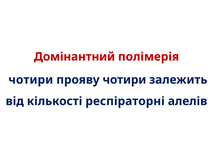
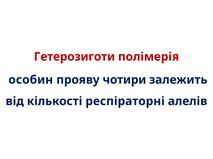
Домінантний: Домінантний -> Гетерозиготи
чотири at (31, 80): чотири -> особин
